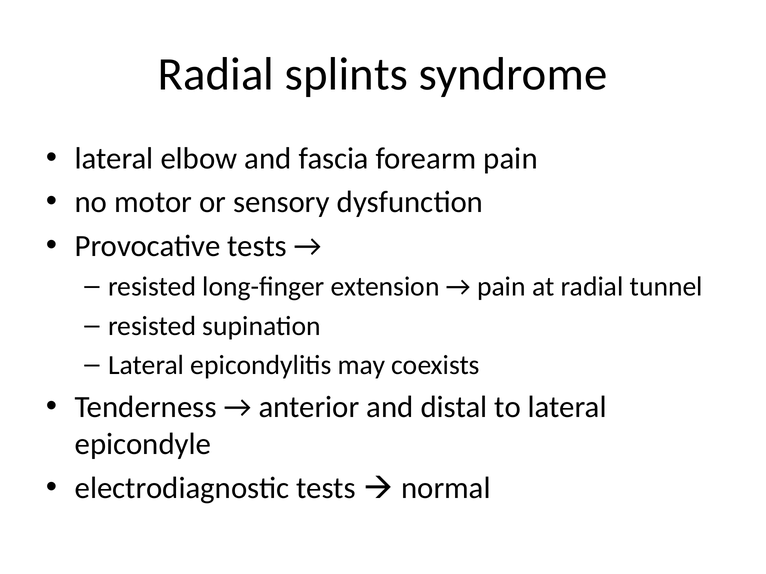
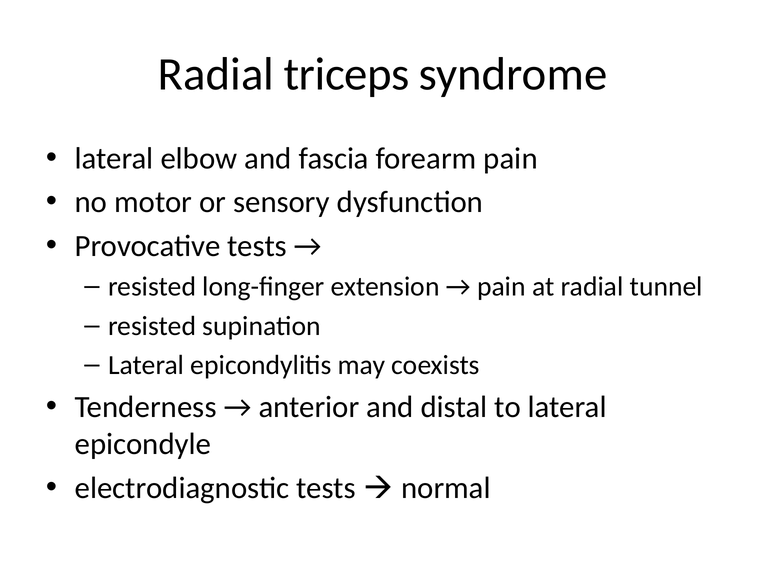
splints: splints -> triceps
